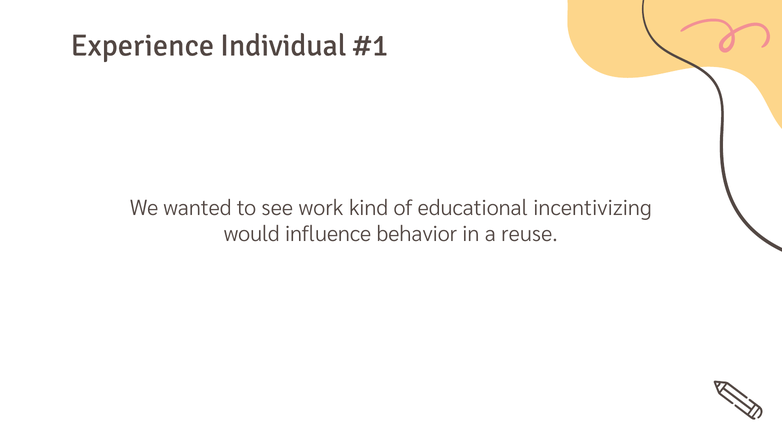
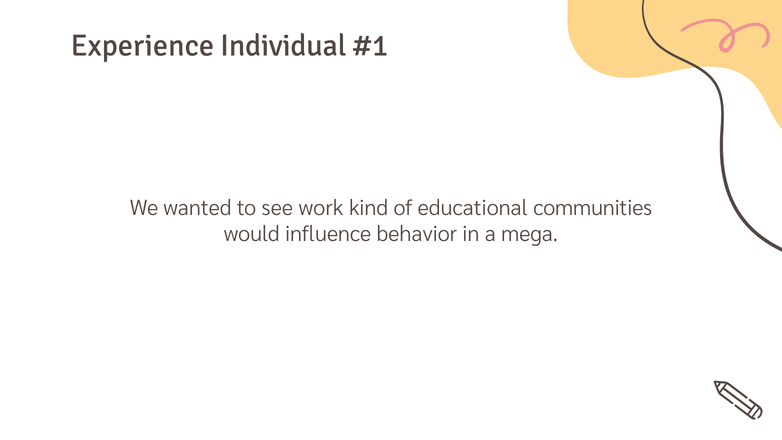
incentivizing: incentivizing -> communities
reuse: reuse -> mega
